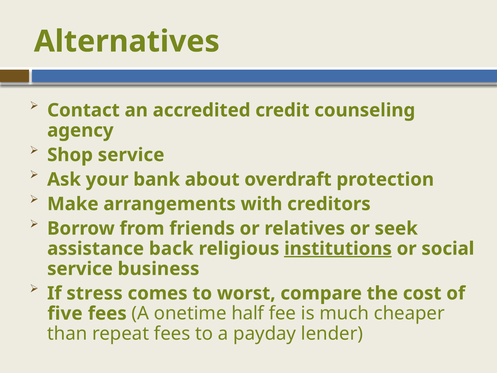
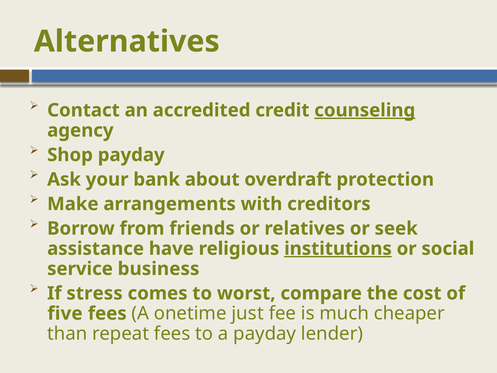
counseling underline: none -> present
Shop service: service -> payday
back: back -> have
half: half -> just
